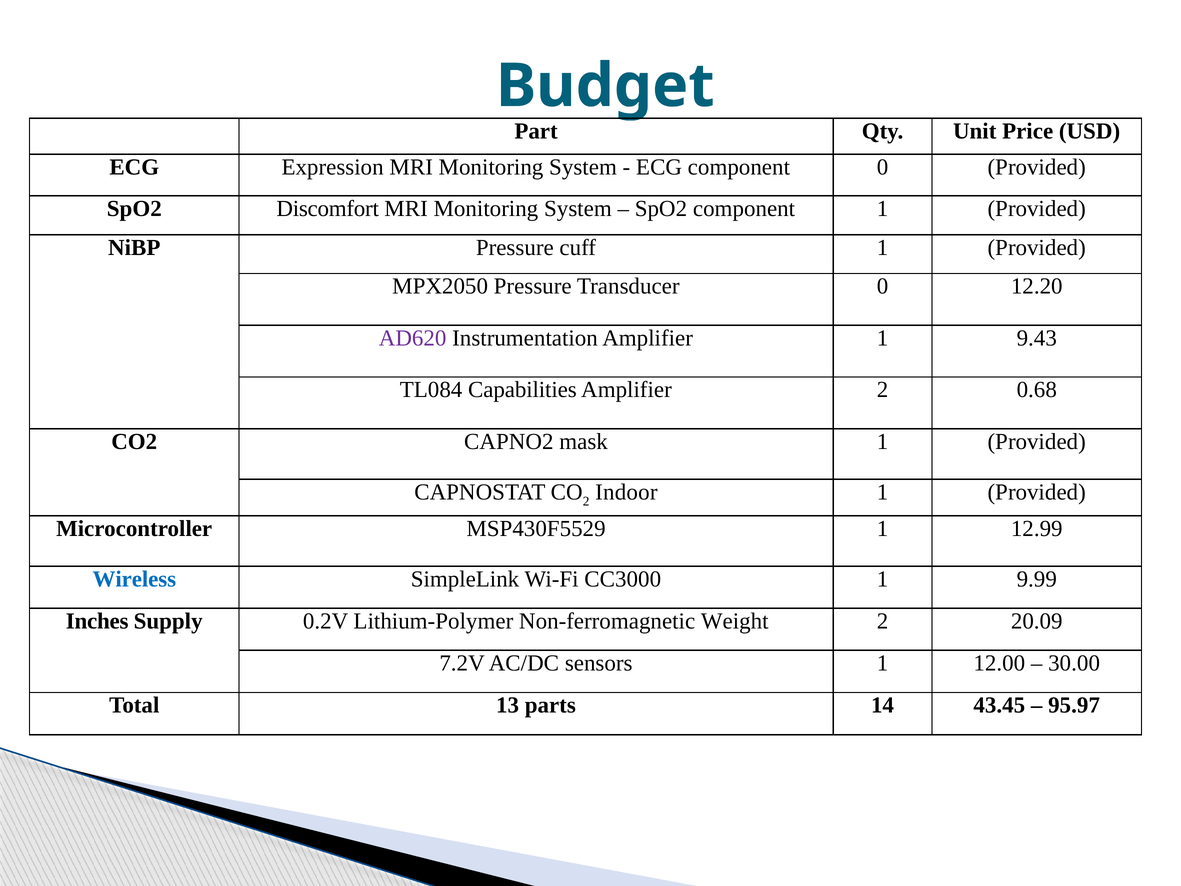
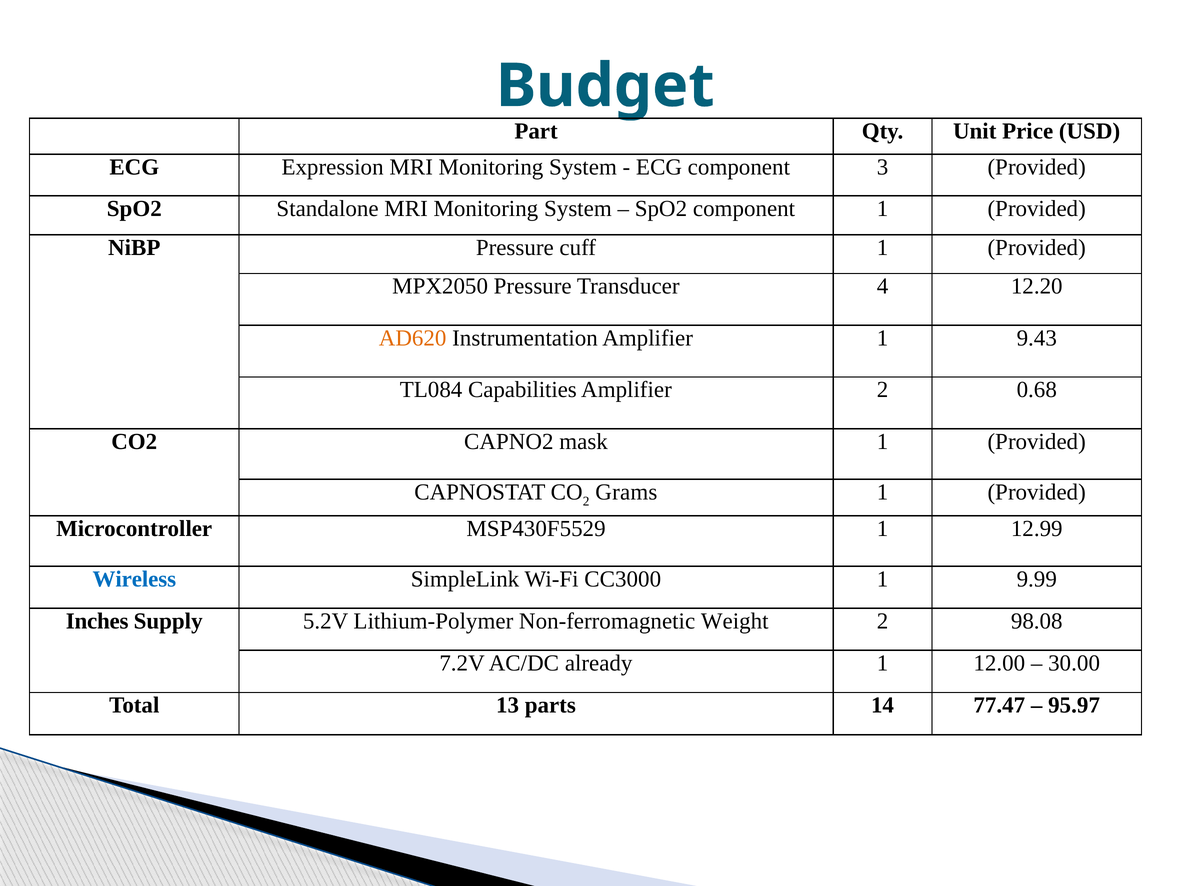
component 0: 0 -> 3
Discomfort: Discomfort -> Standalone
Transducer 0: 0 -> 4
AD620 colour: purple -> orange
Indoor: Indoor -> Grams
0.2V: 0.2V -> 5.2V
20.09: 20.09 -> 98.08
sensors: sensors -> already
43.45: 43.45 -> 77.47
